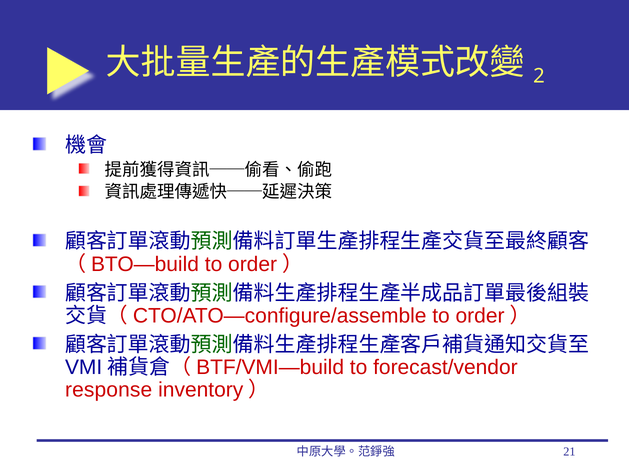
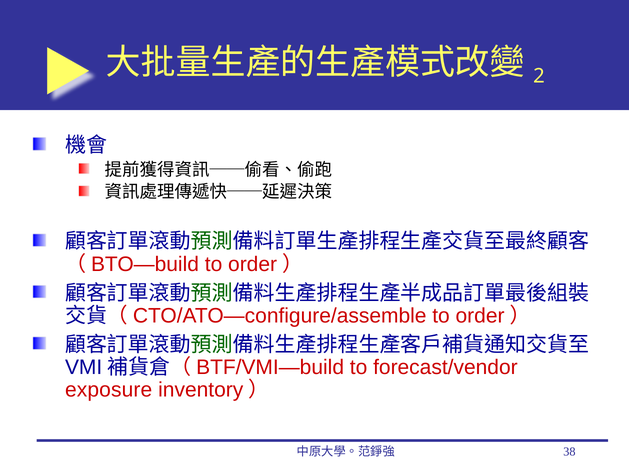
response: response -> exposure
21: 21 -> 38
